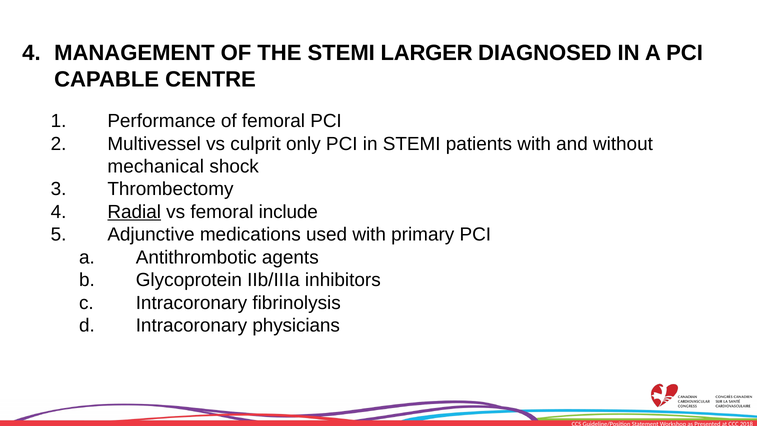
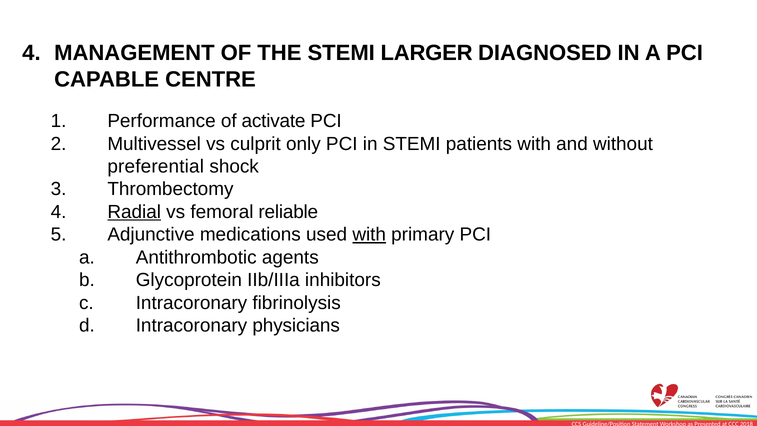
of femoral: femoral -> activate
mechanical: mechanical -> preferential
include: include -> reliable
with at (369, 235) underline: none -> present
